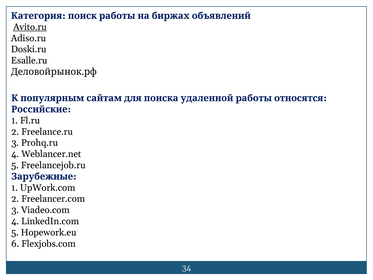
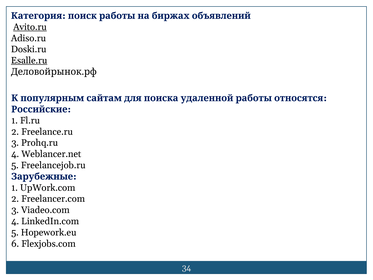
Esalle.ru underline: none -> present
